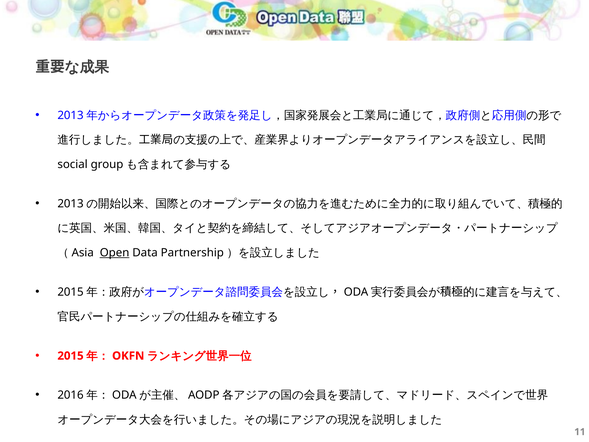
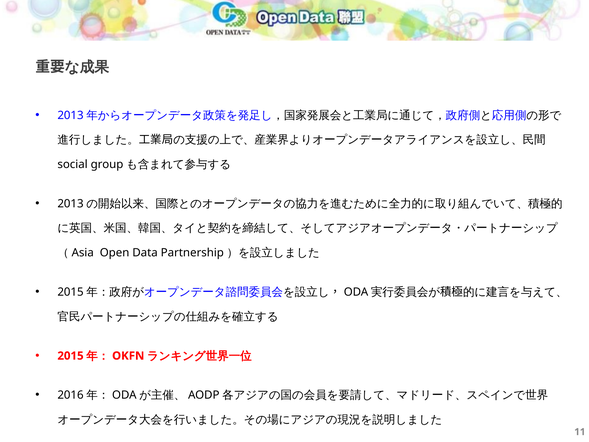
Open underline: present -> none
